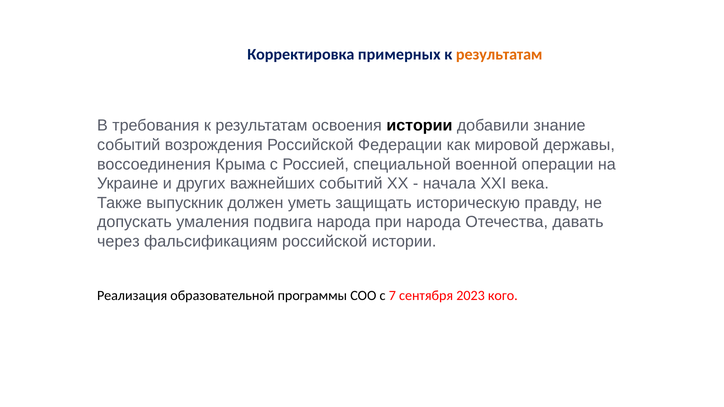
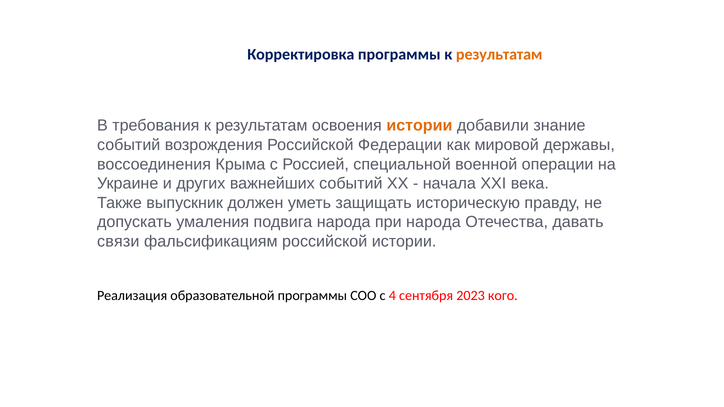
Корректировка примерных: примерных -> программы
истории at (419, 126) colour: black -> orange
через: через -> связи
7: 7 -> 4
